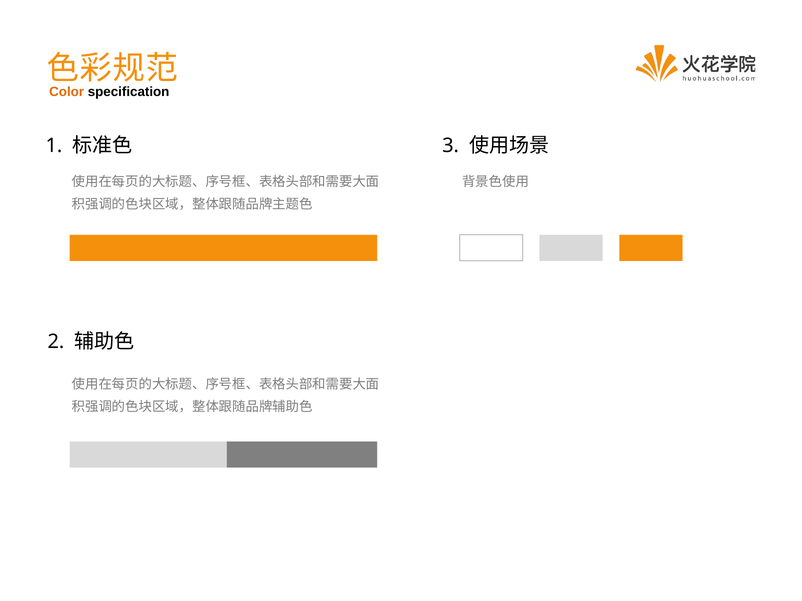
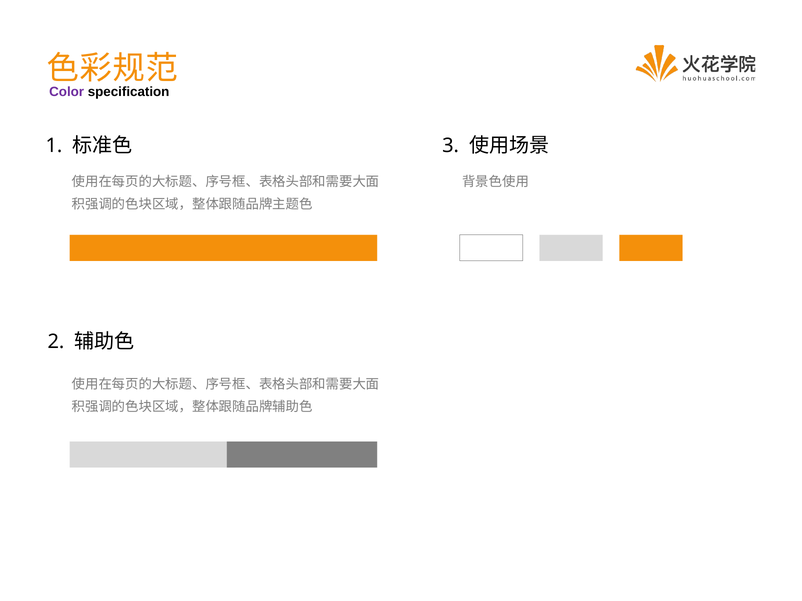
Color colour: orange -> purple
